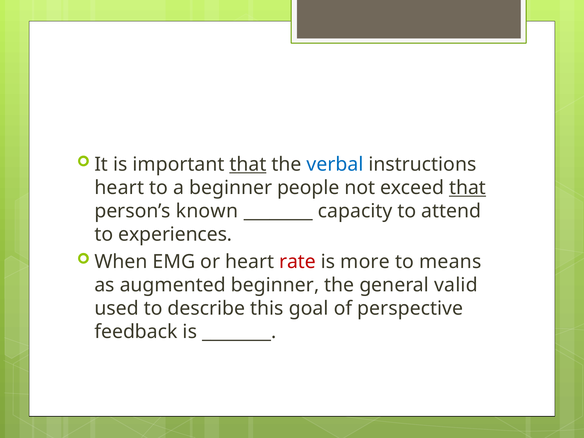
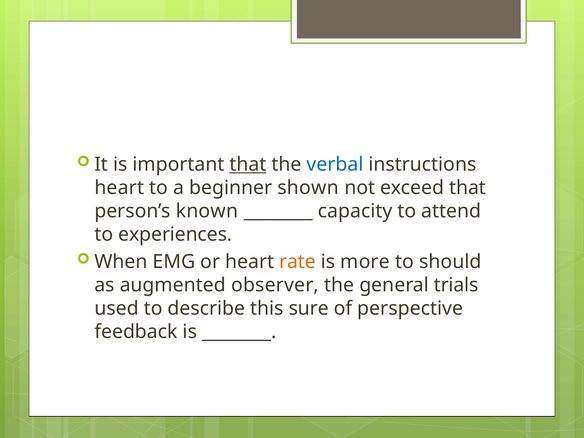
people: people -> shown
that at (468, 188) underline: present -> none
rate colour: red -> orange
means: means -> should
augmented beginner: beginner -> observer
valid: valid -> trials
goal: goal -> sure
